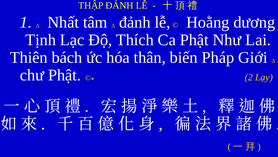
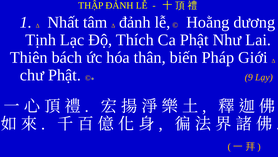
2: 2 -> 9
